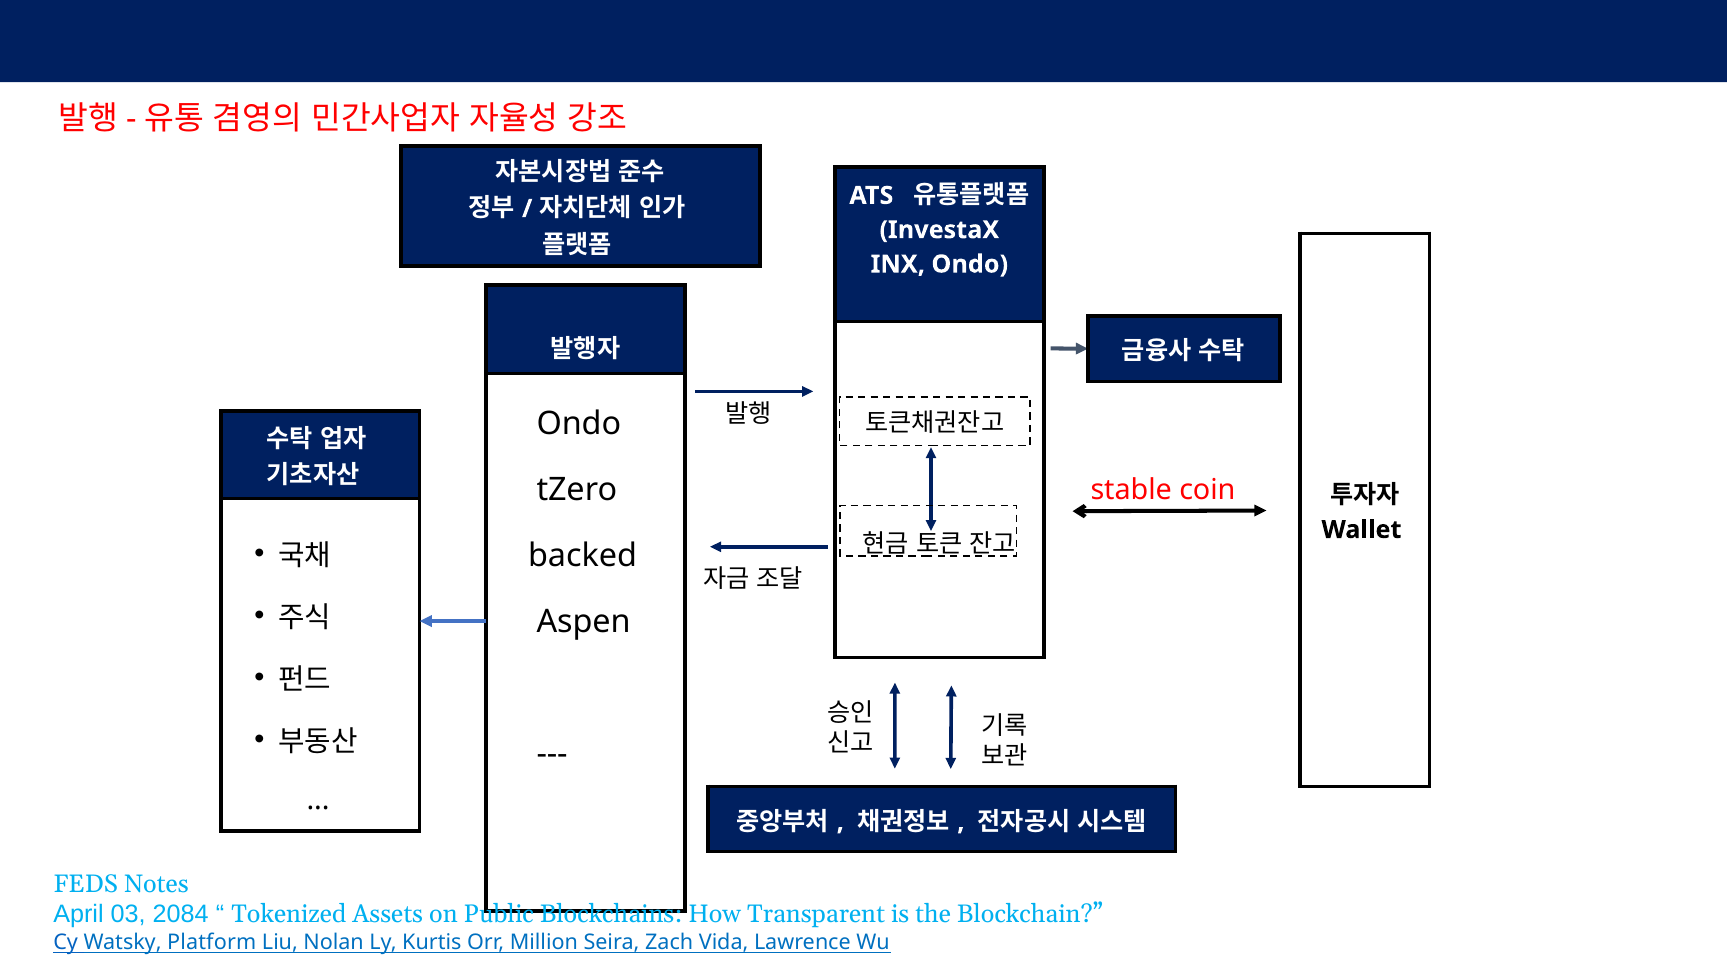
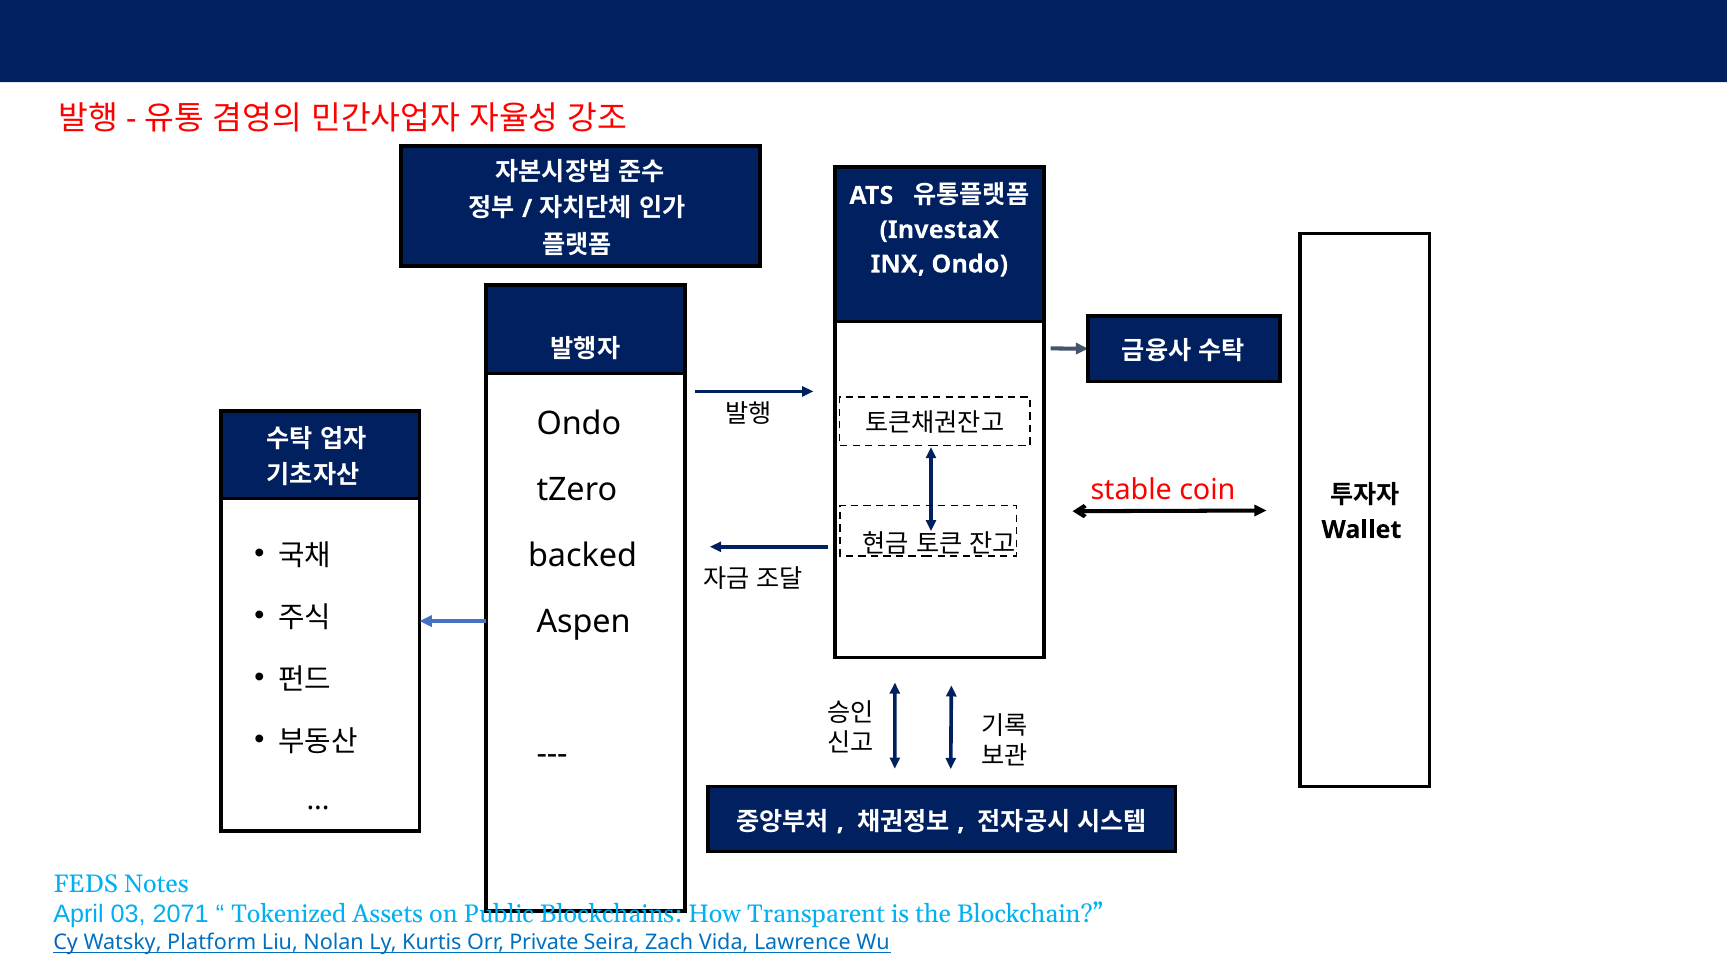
2084: 2084 -> 2071
Million: Million -> Private
